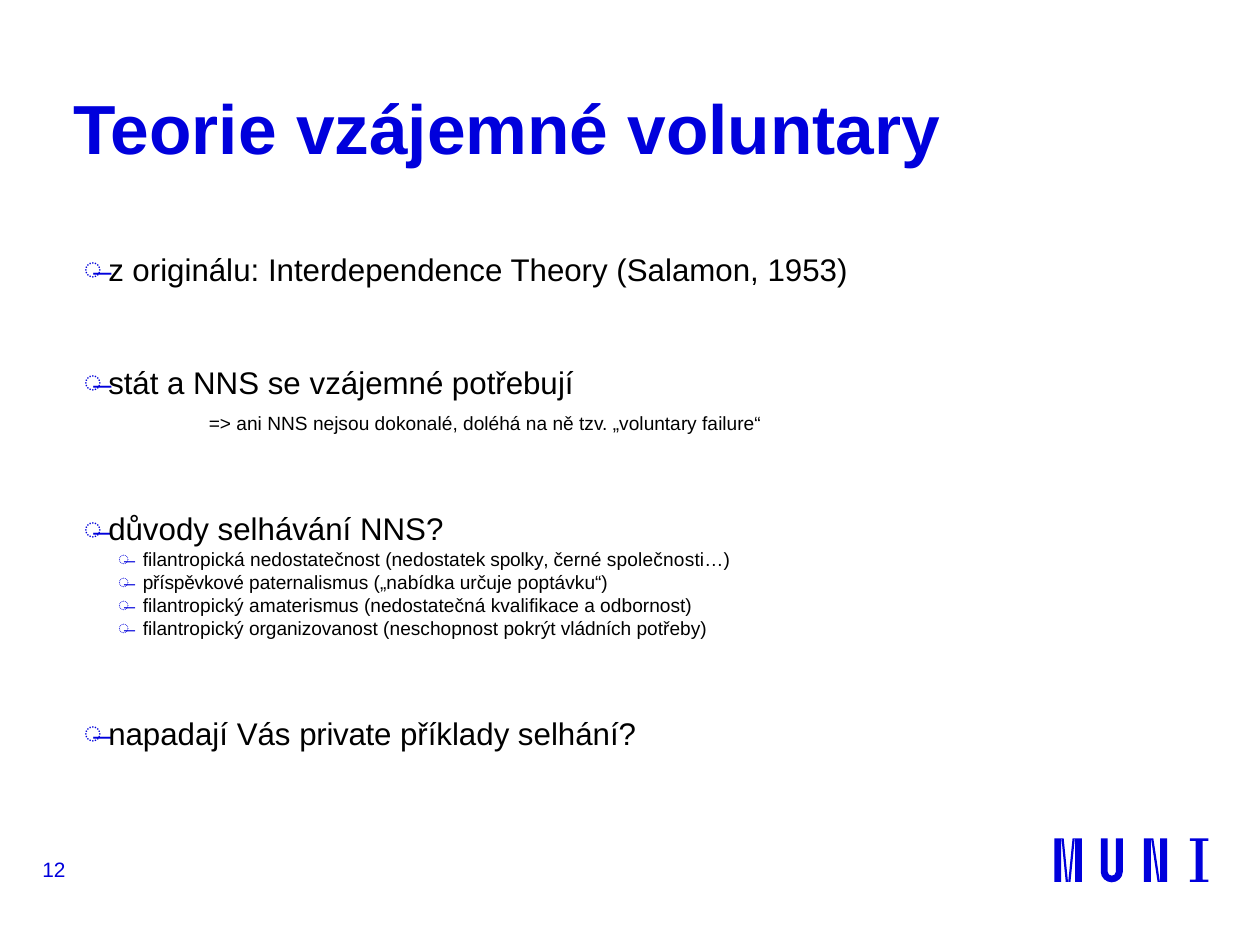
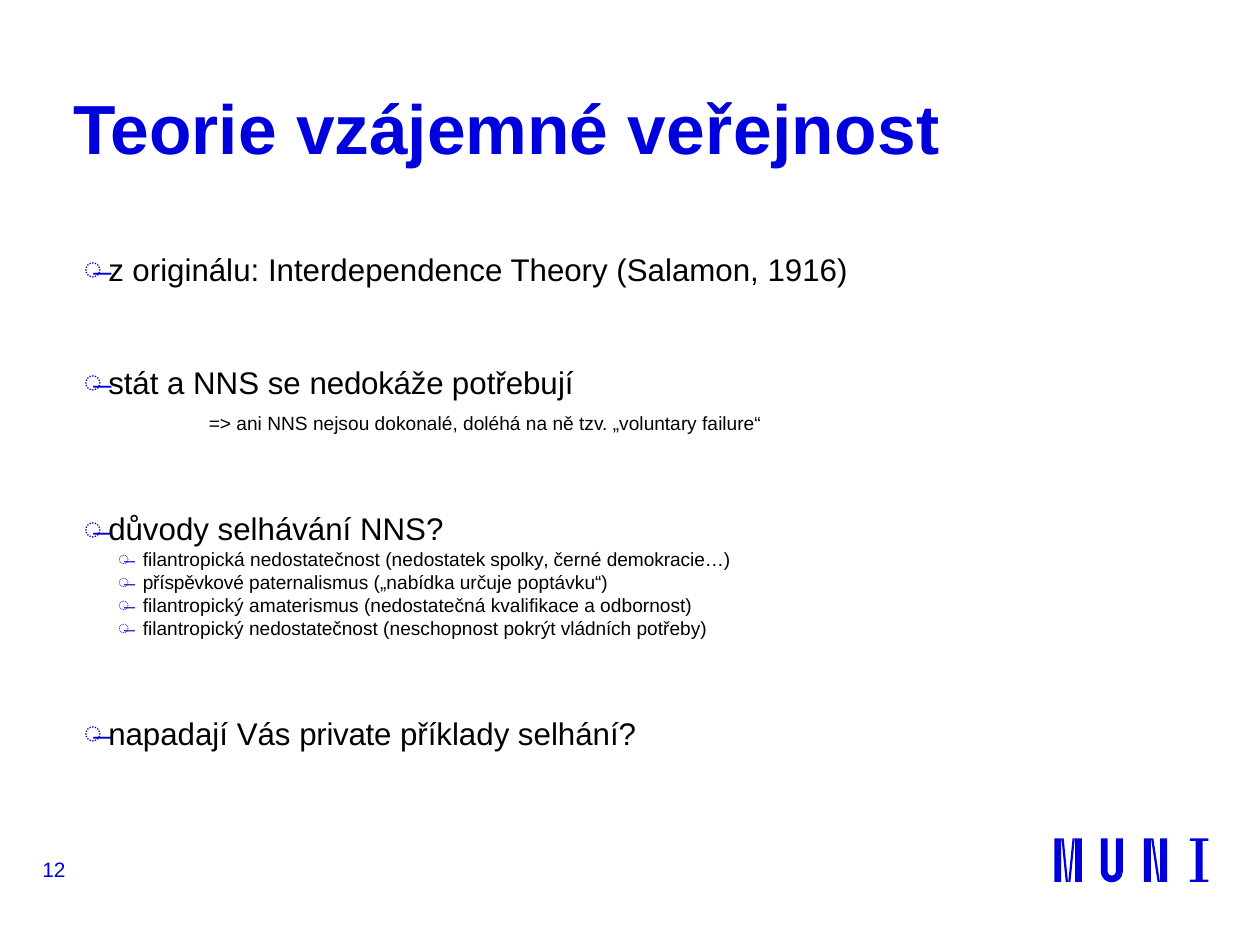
voluntary: voluntary -> veřejnost
1953: 1953 -> 1916
se vzájemné: vzájemné -> nedokáže
společnosti…: společnosti… -> demokracie…
filantropický organizovanost: organizovanost -> nedostatečnost
